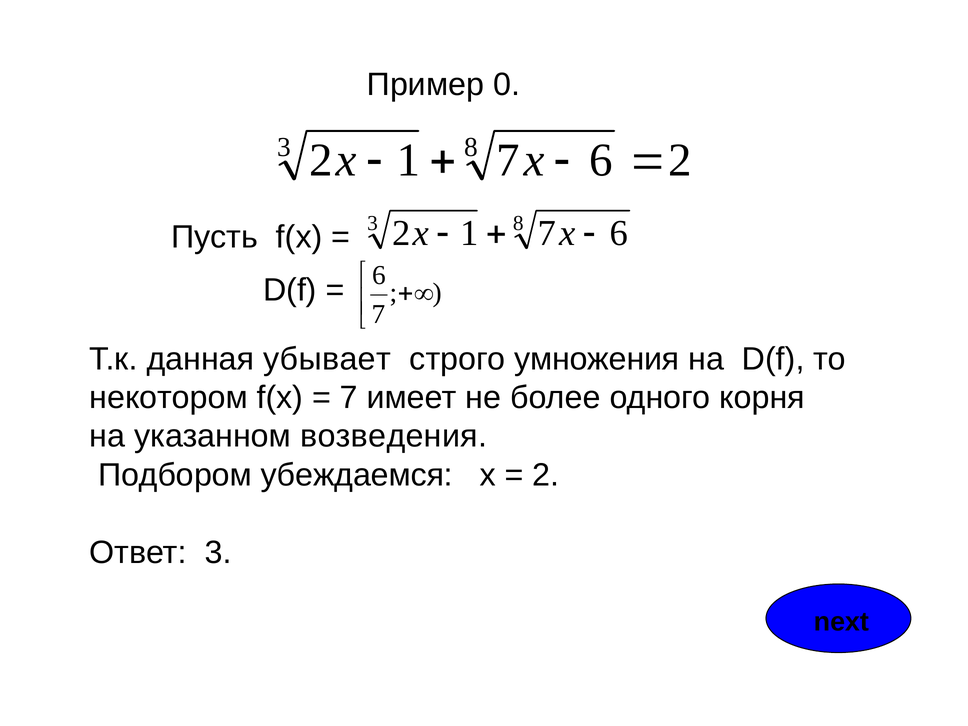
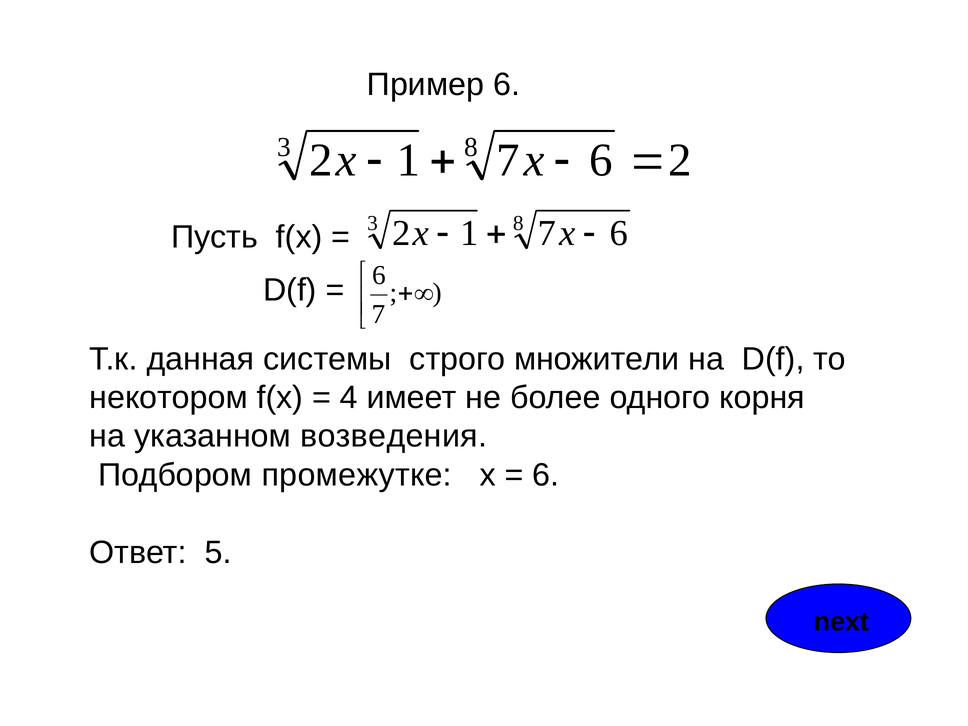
Пример 0: 0 -> 6
убывает: убывает -> системы
умножения: умножения -> множители
7 at (349, 398): 7 -> 4
убеждаемся: убеждаемся -> промежутке
2 at (546, 475): 2 -> 6
Ответ 3: 3 -> 5
